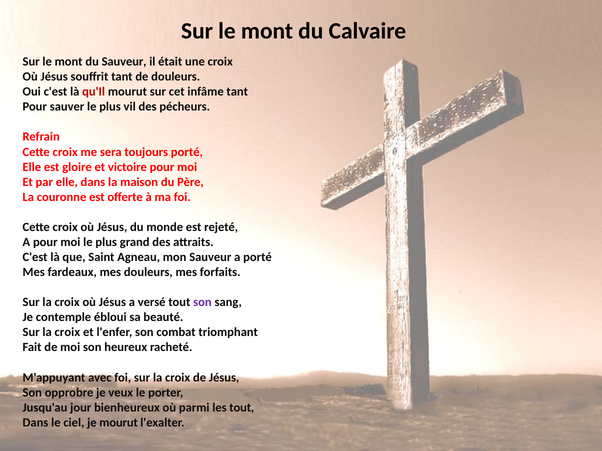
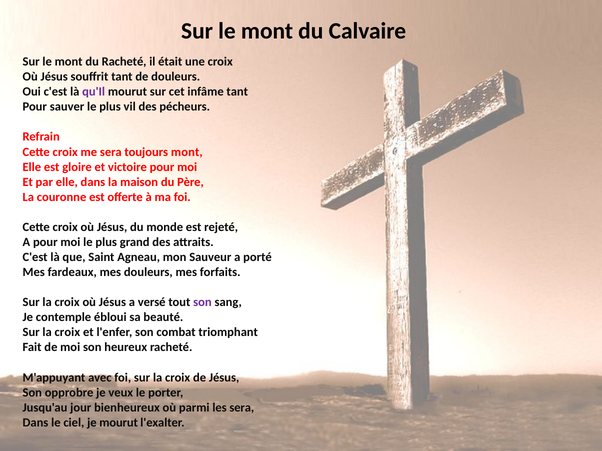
du Sauveur: Sauveur -> Racheté
qu'Il colour: red -> purple
toujours porté: porté -> mont
les tout: tout -> sera
